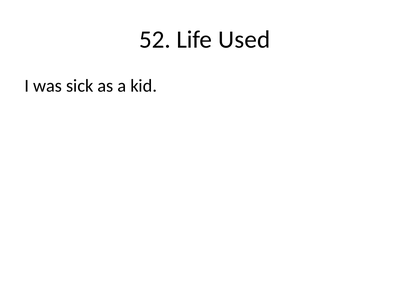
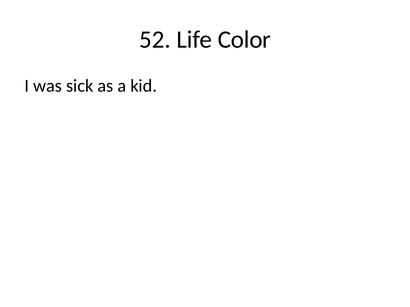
Used: Used -> Color
